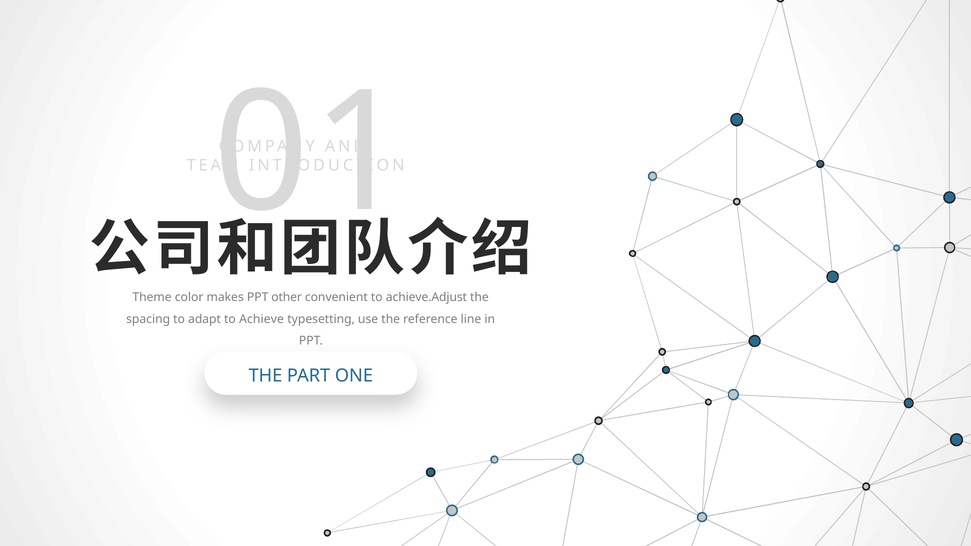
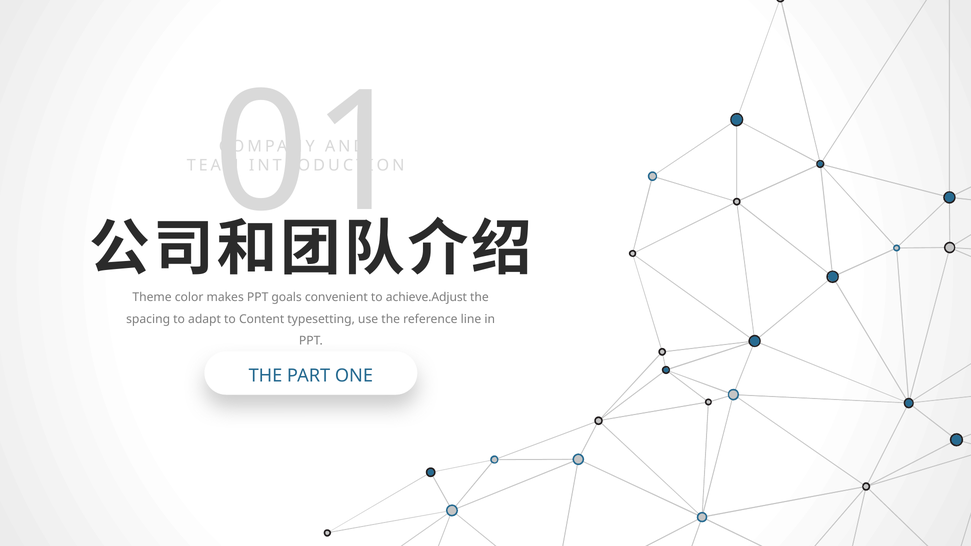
other: other -> goals
Achieve: Achieve -> Content
